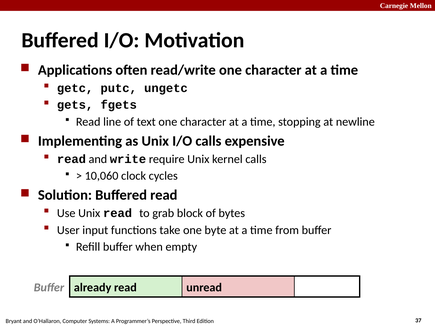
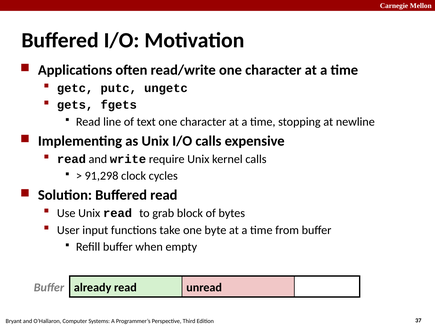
10,060: 10,060 -> 91,298
